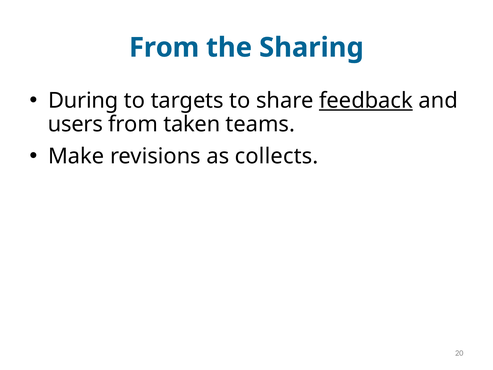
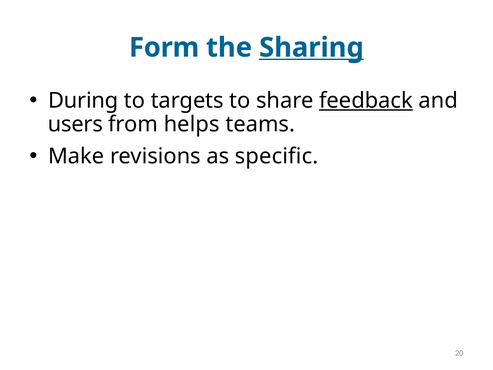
From at (164, 48): From -> Form
Sharing underline: none -> present
taken: taken -> helps
collects: collects -> specific
